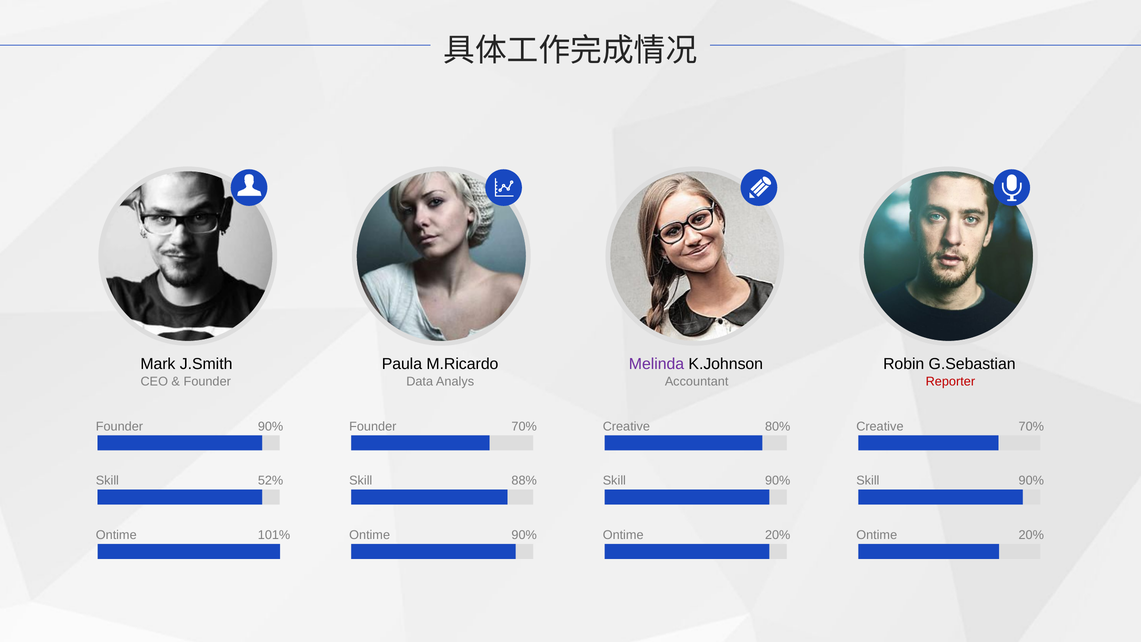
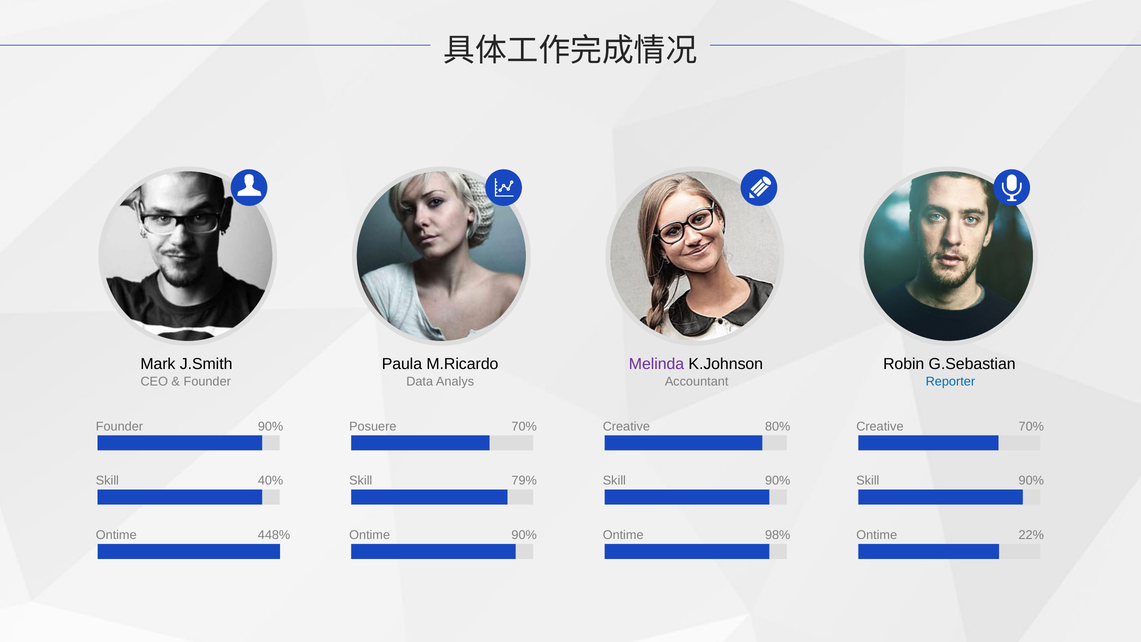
Reporter colour: red -> blue
Founder at (373, 426): Founder -> Posuere
52%: 52% -> 40%
88%: 88% -> 79%
101%: 101% -> 448%
20% at (778, 535): 20% -> 98%
20% at (1031, 535): 20% -> 22%
